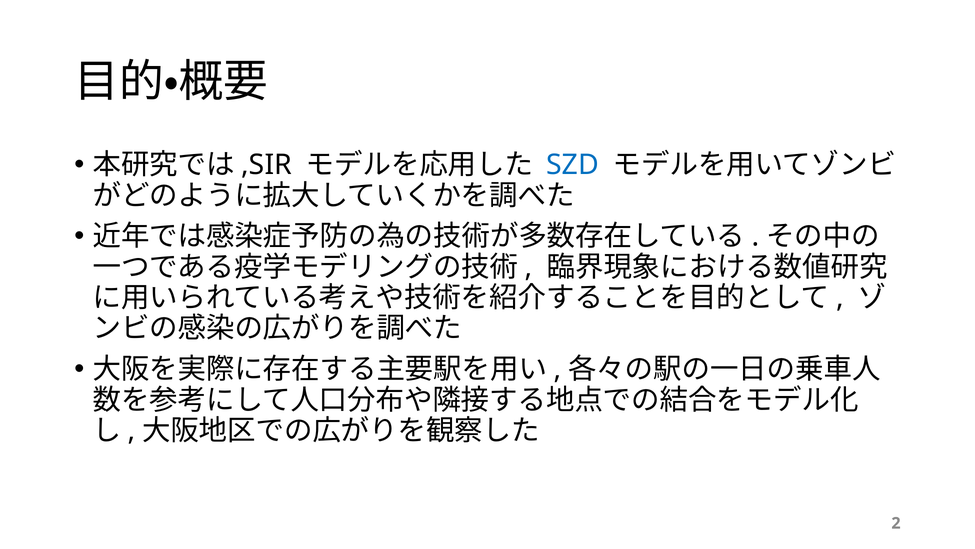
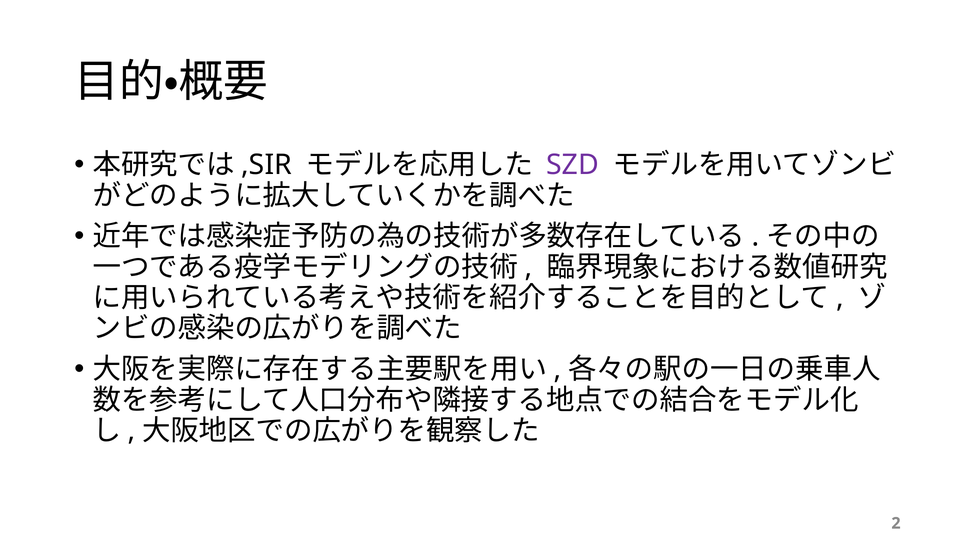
SZD colour: blue -> purple
